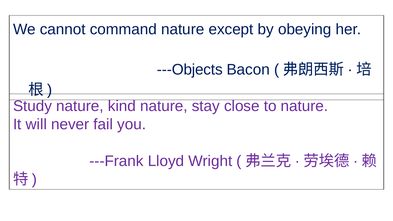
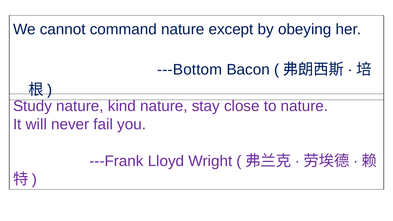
---Objects: ---Objects -> ---Bottom
